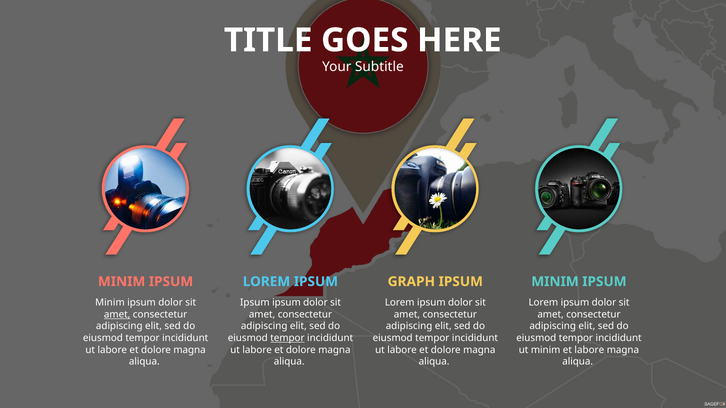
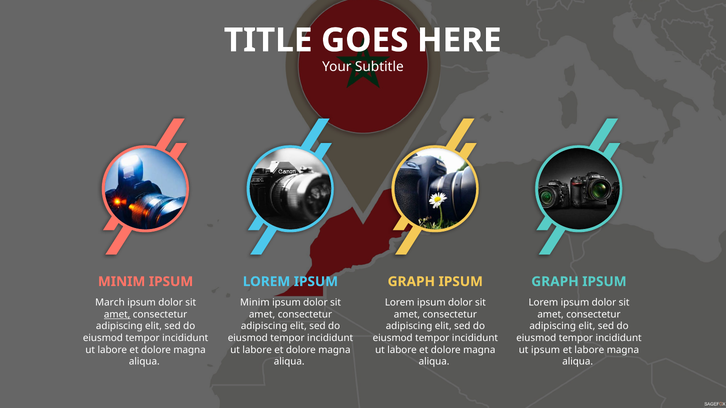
MINIM at (555, 282): MINIM -> GRAPH
Minim at (110, 303): Minim -> March
Ipsum at (255, 303): Ipsum -> Minim
tempor at (287, 338) underline: present -> none
ut minim: minim -> ipsum
